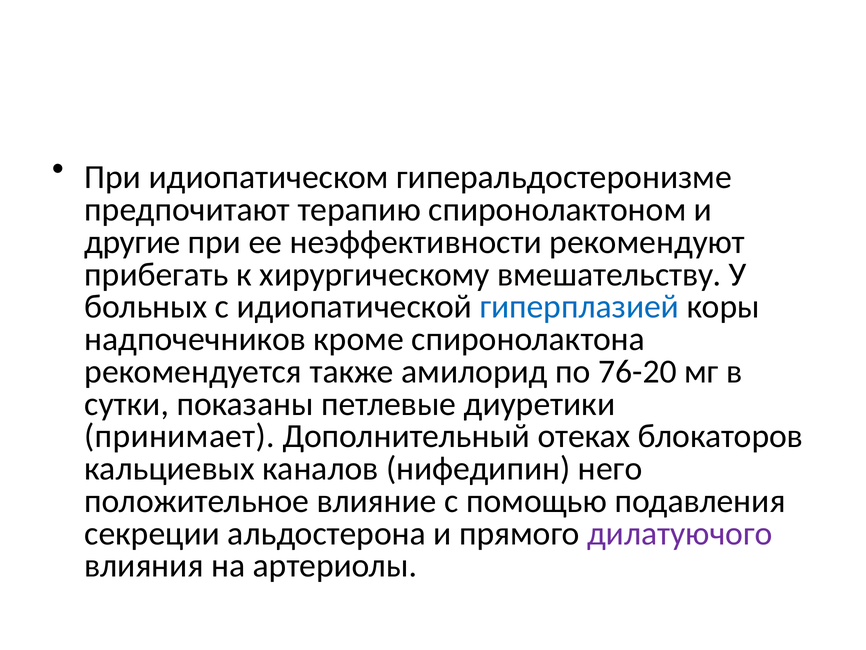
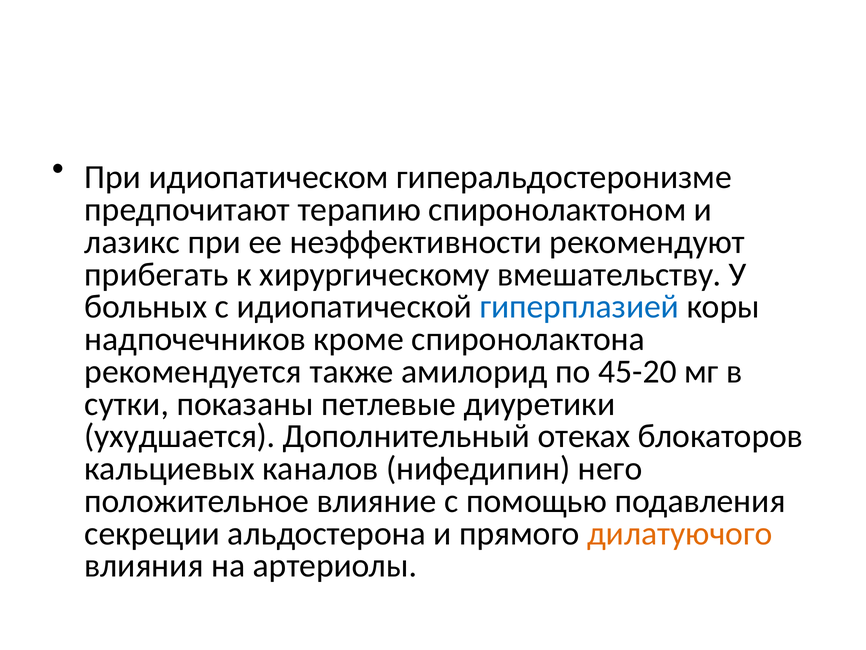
другие: другие -> лазикс
76-20: 76-20 -> 45-20
принимает: принимает -> ухудшается
дилатуючого colour: purple -> orange
